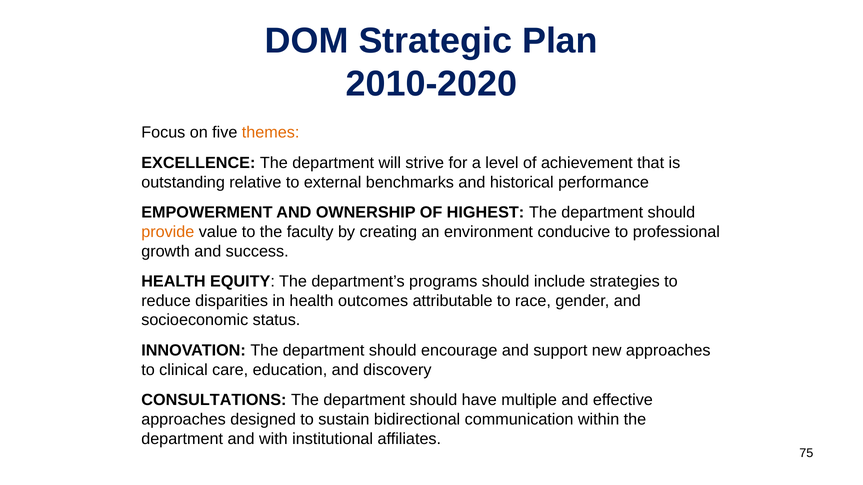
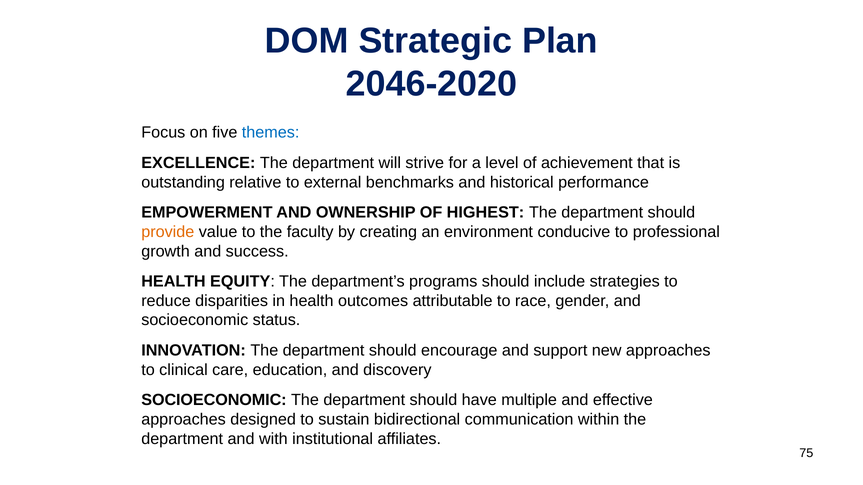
2010-2020: 2010-2020 -> 2046-2020
themes colour: orange -> blue
CONSULTATIONS at (214, 400): CONSULTATIONS -> SOCIOECONOMIC
